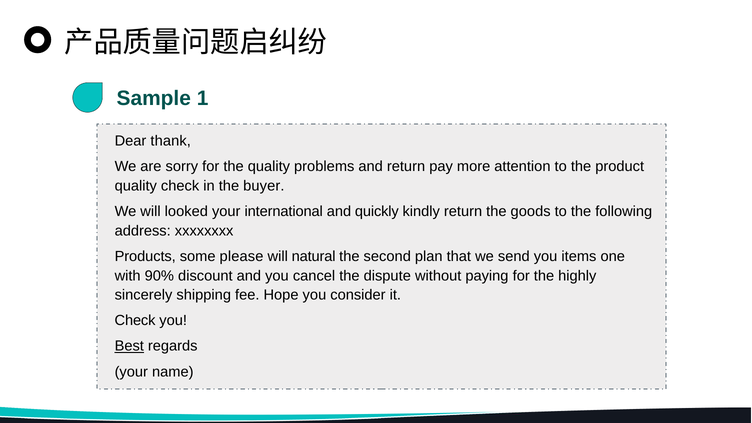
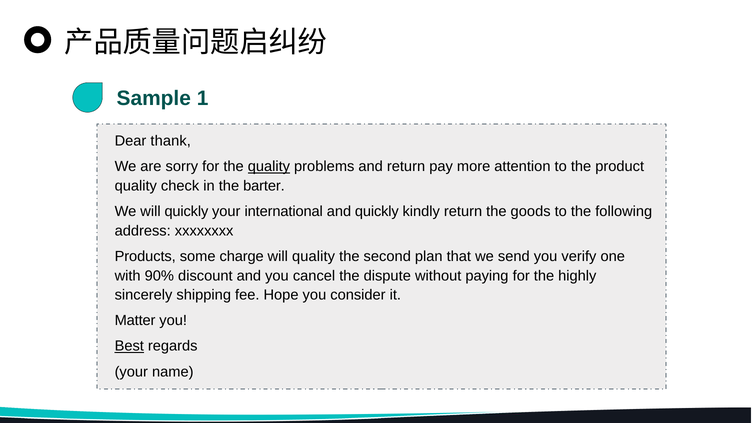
quality at (269, 167) underline: none -> present
buyer: buyer -> barter
will looked: looked -> quickly
please: please -> charge
will natural: natural -> quality
items: items -> verify
Check at (135, 321): Check -> Matter
